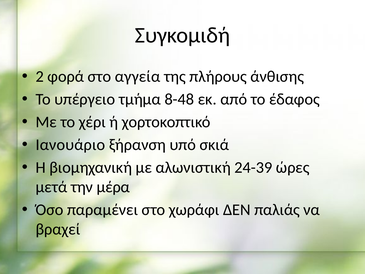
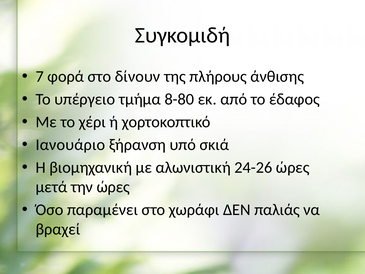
2: 2 -> 7
αγγεία: αγγεία -> δίνουν
8-48: 8-48 -> 8-80
24-39: 24-39 -> 24-26
την μέρα: μέρα -> ώρες
